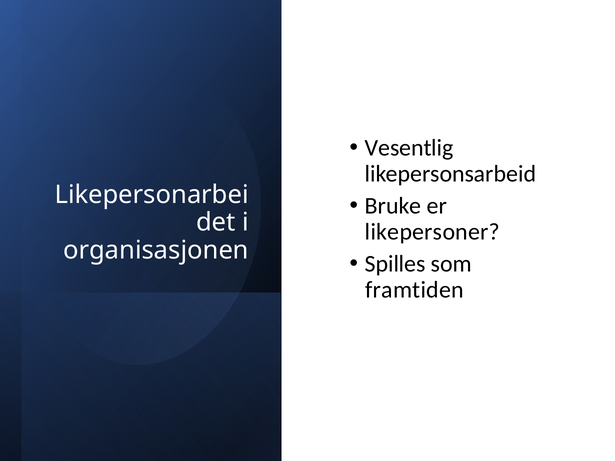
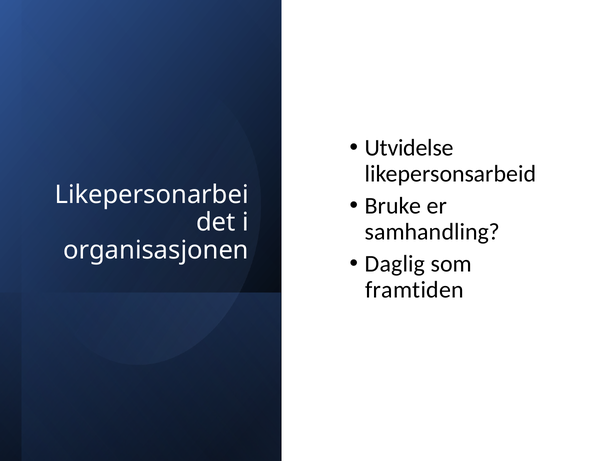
Vesentlig: Vesentlig -> Utvidelse
likepersoner: likepersoner -> samhandling
Spilles: Spilles -> Daglig
